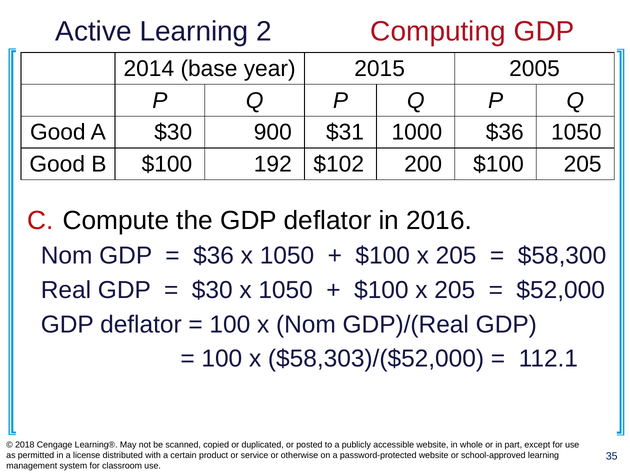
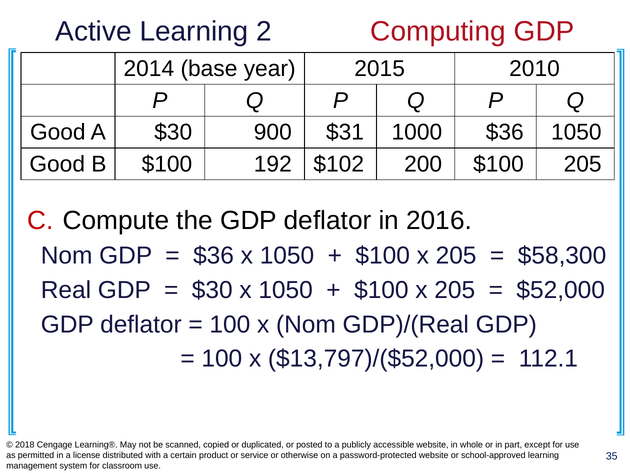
2005: 2005 -> 2010
$58,303)/($52,000: $58,303)/($52,000 -> $13,797)/($52,000
